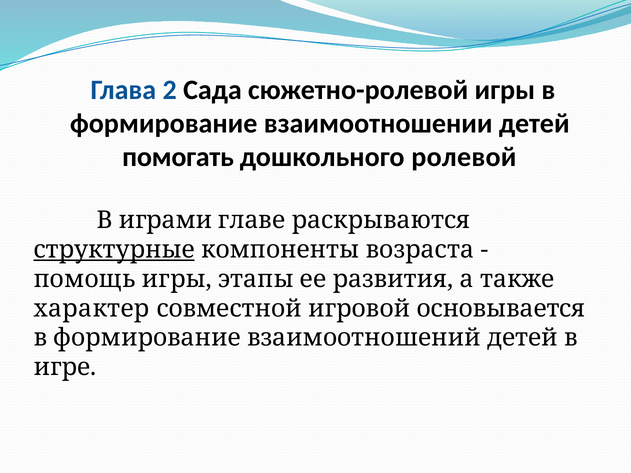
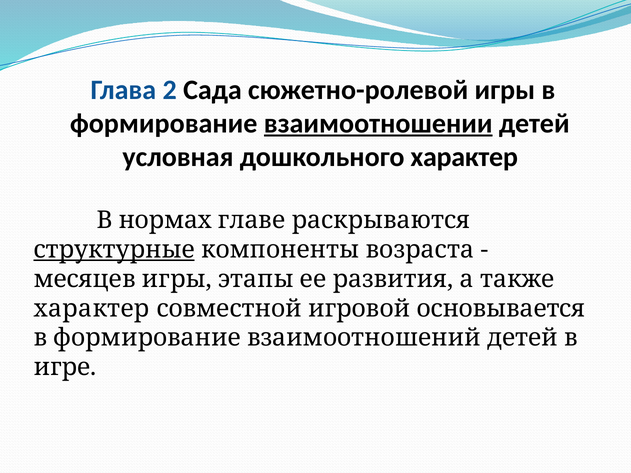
взаимоотношении underline: none -> present
помогать: помогать -> условная
дошкольного ролевой: ролевой -> характер
играми: играми -> нормах
помощь: помощь -> месяцев
